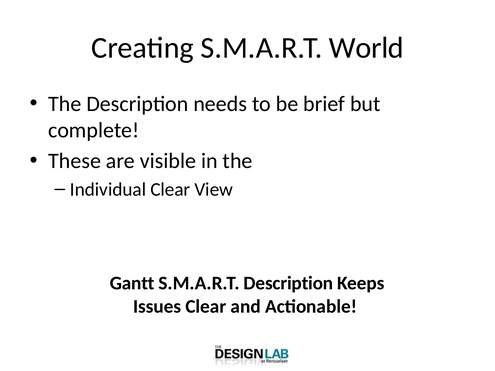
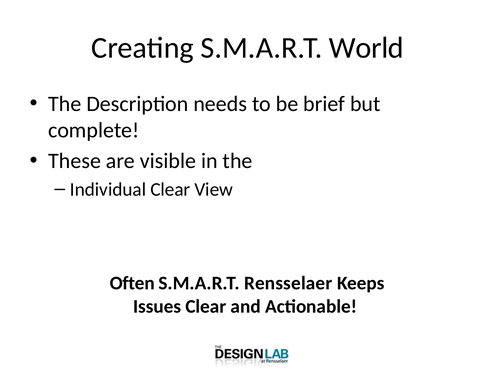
Gantt: Gantt -> Often
S.M.A.R.T Description: Description -> Rensselaer
